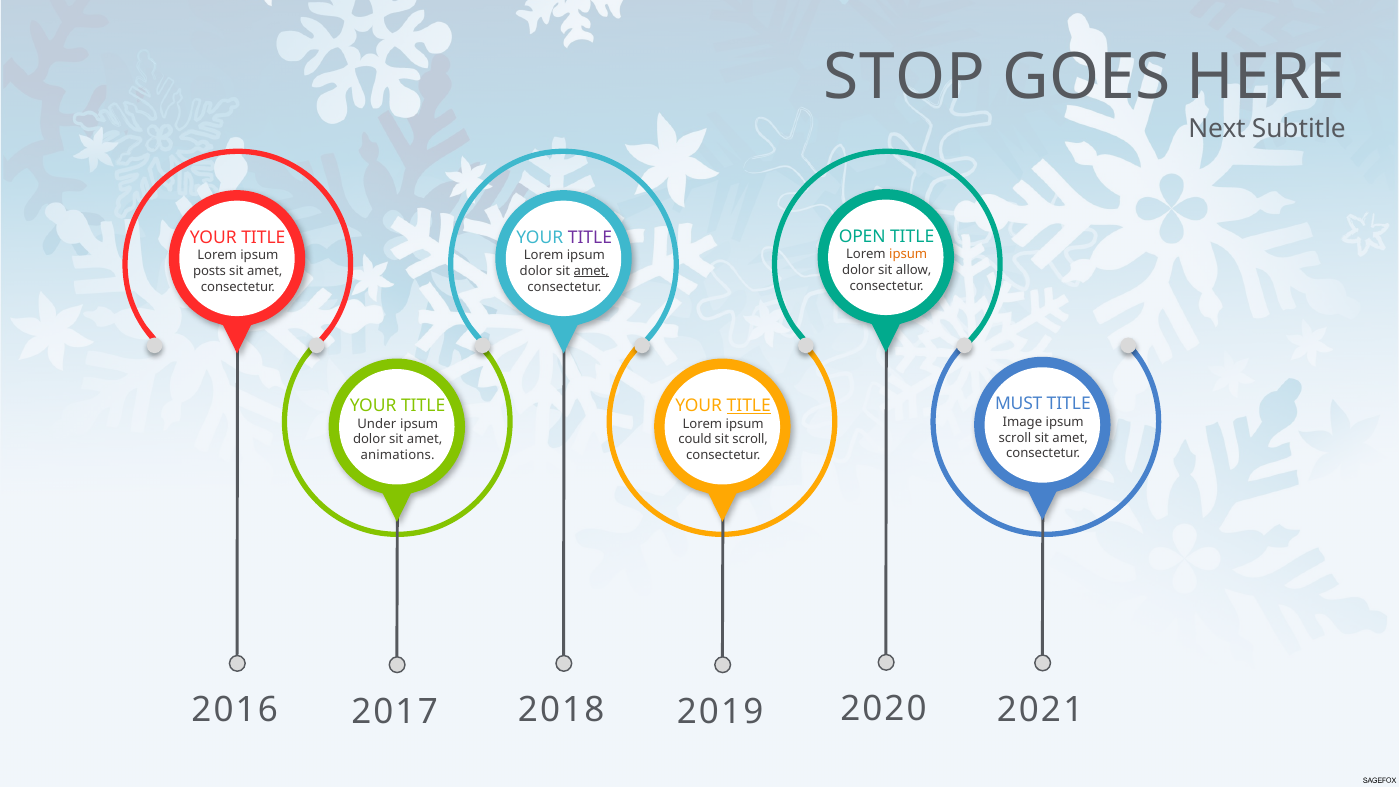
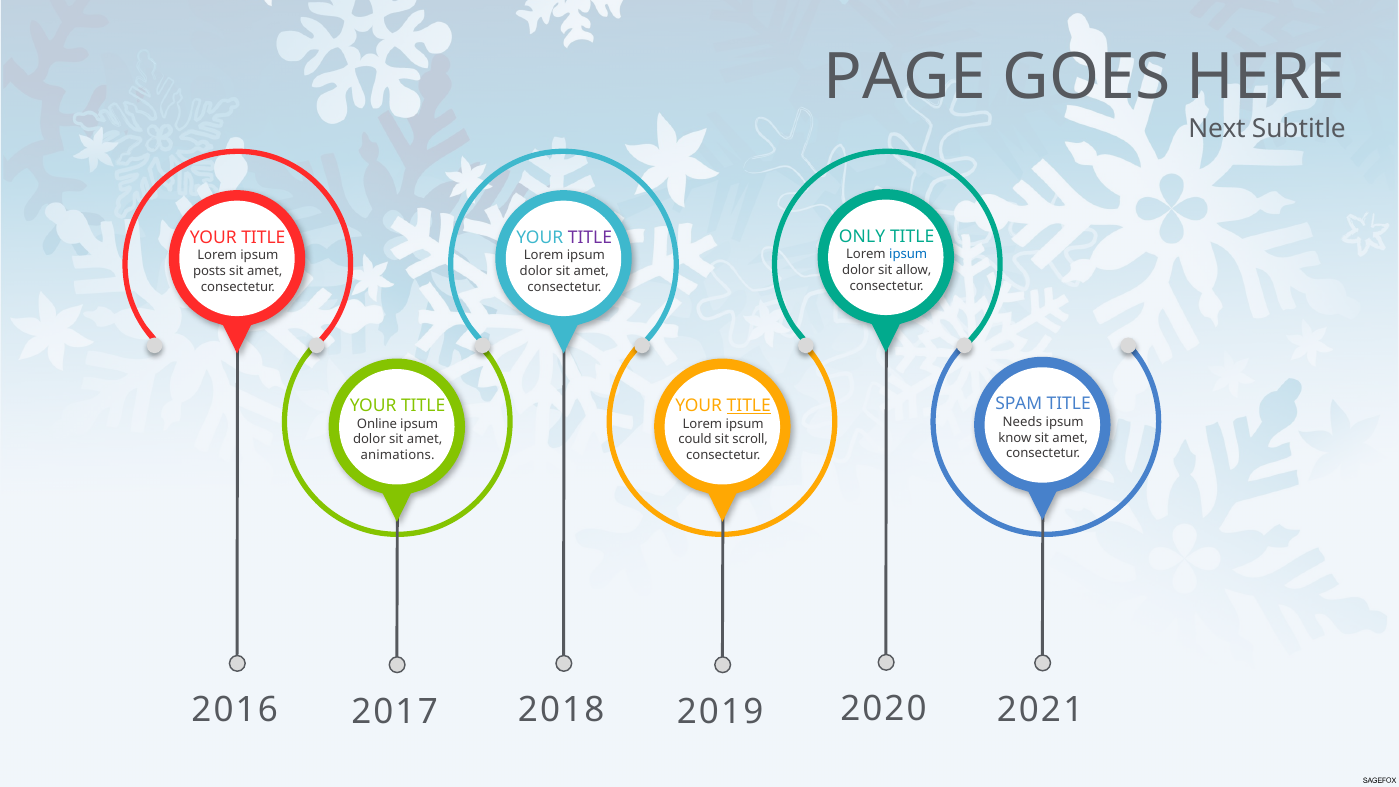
STOP: STOP -> PAGE
OPEN: OPEN -> ONLY
ipsum at (908, 254) colour: orange -> blue
amet at (591, 271) underline: present -> none
MUST: MUST -> SPAM
Image: Image -> Needs
Under: Under -> Online
scroll at (1015, 438): scroll -> know
